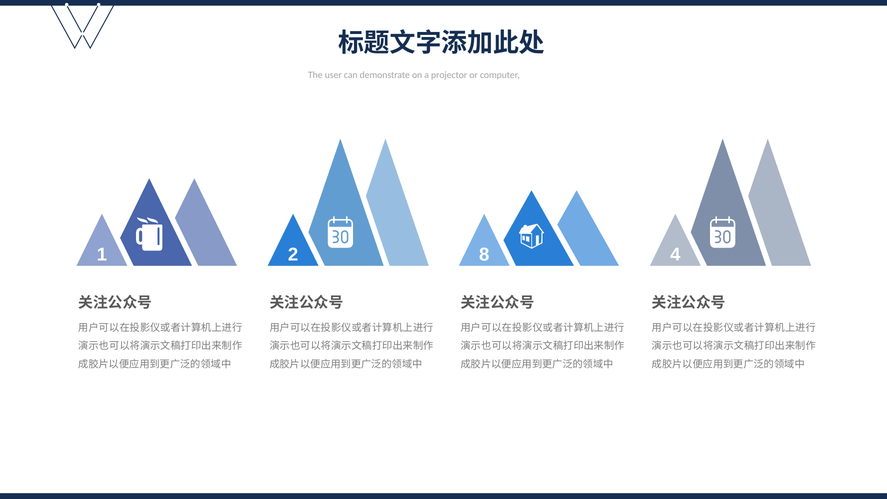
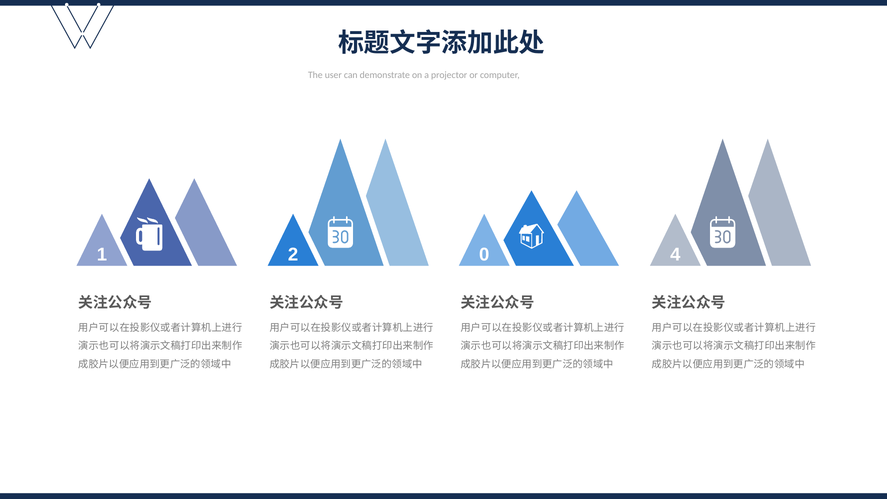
8: 8 -> 0
